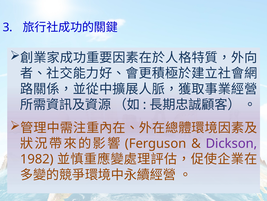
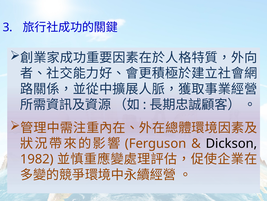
Dickson colour: purple -> black
